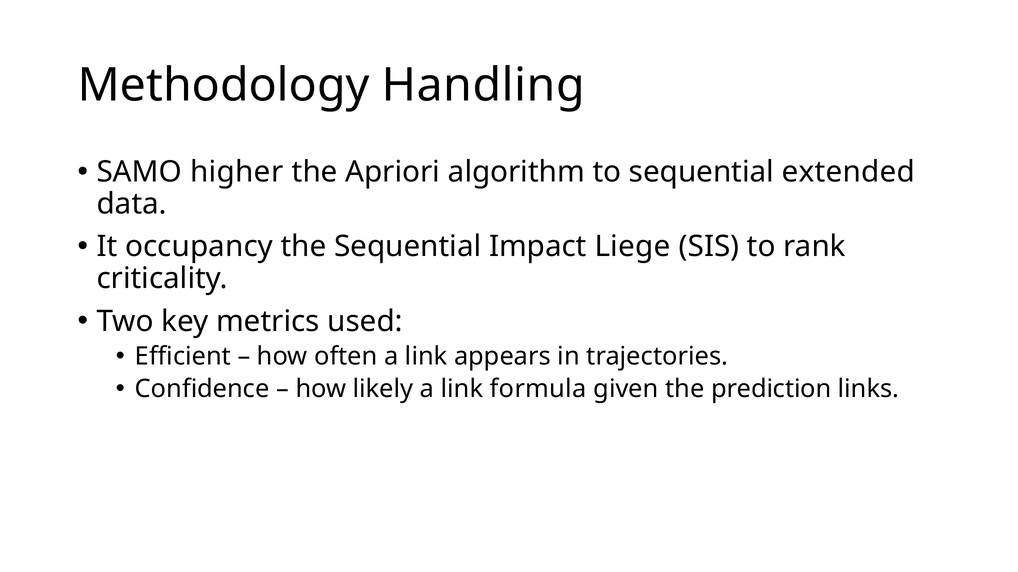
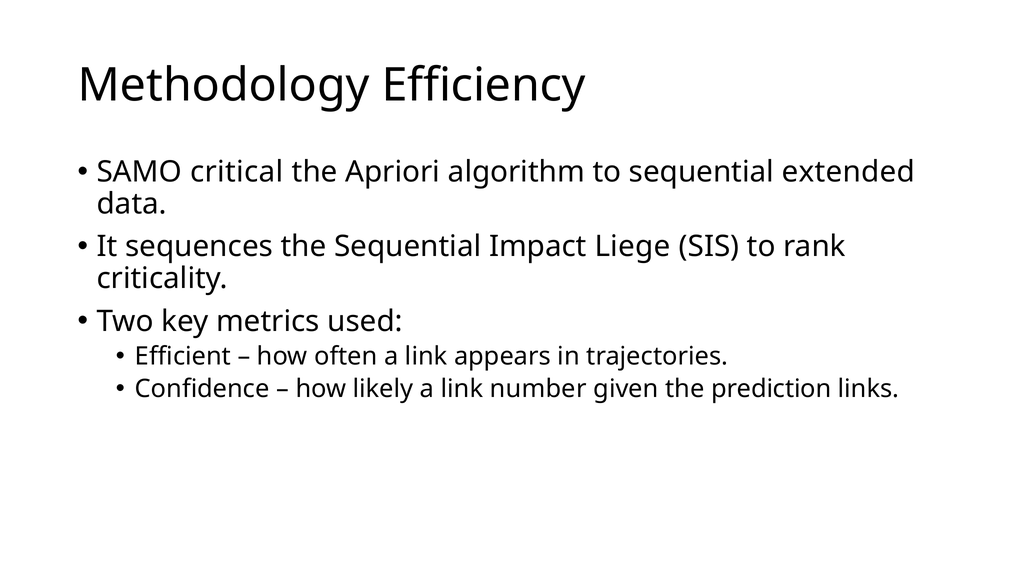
Handling: Handling -> Efficiency
higher: higher -> critical
occupancy: occupancy -> sequences
formula: formula -> number
